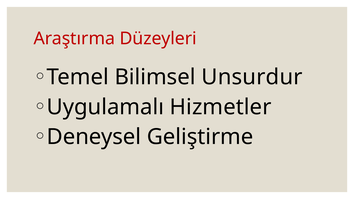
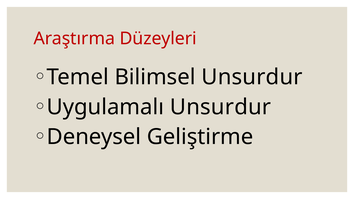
Uygulamalı Hizmetler: Hizmetler -> Unsurdur
